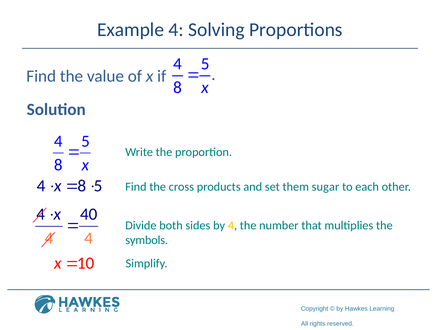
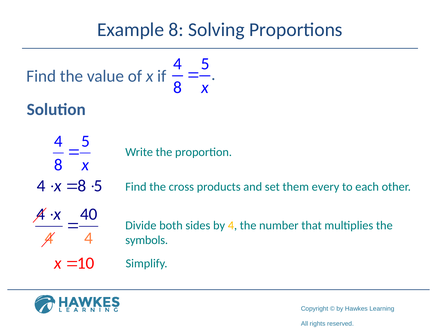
Example 4: 4 -> 8
sugar: sugar -> every
